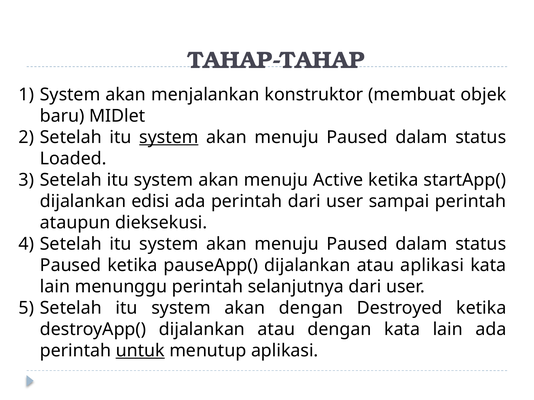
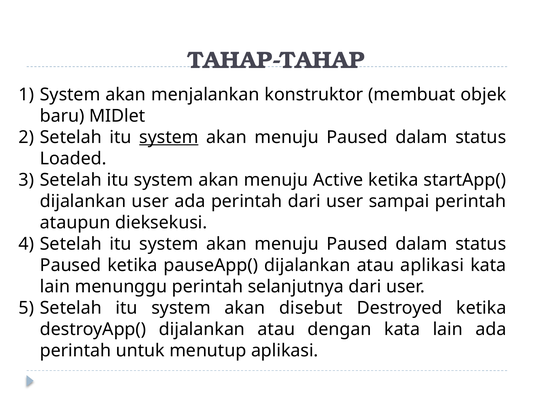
dijalankan edisi: edisi -> user
akan dengan: dengan -> disebut
untuk underline: present -> none
